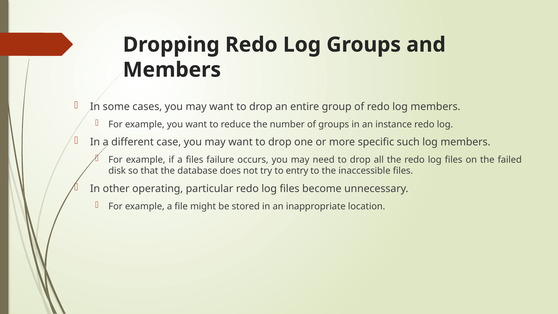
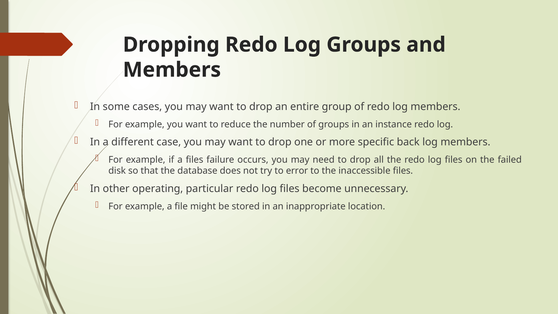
such: such -> back
entry: entry -> error
